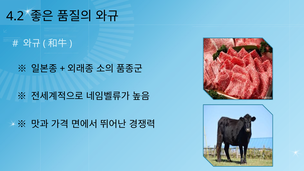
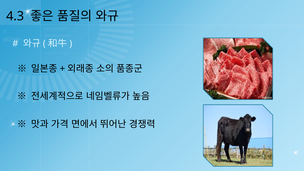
4.2: 4.2 -> 4.3
